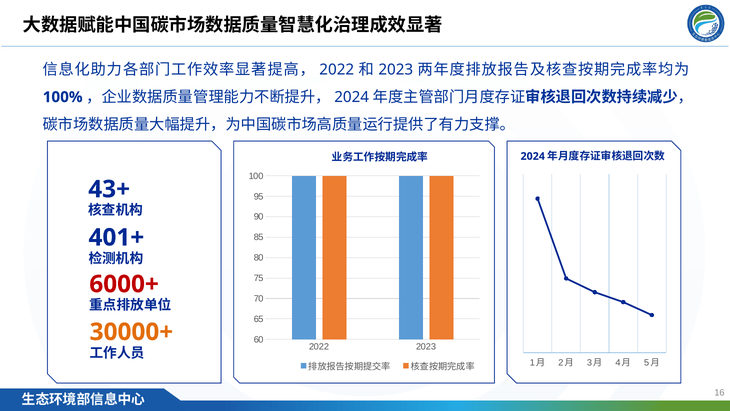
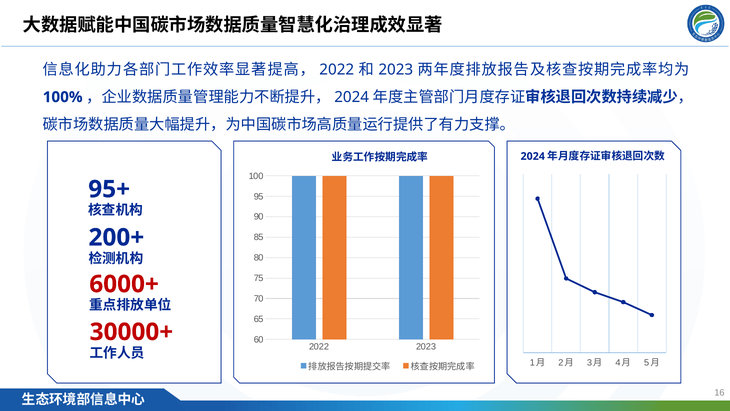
43+: 43+ -> 95+
401+: 401+ -> 200+
30000+ colour: orange -> red
